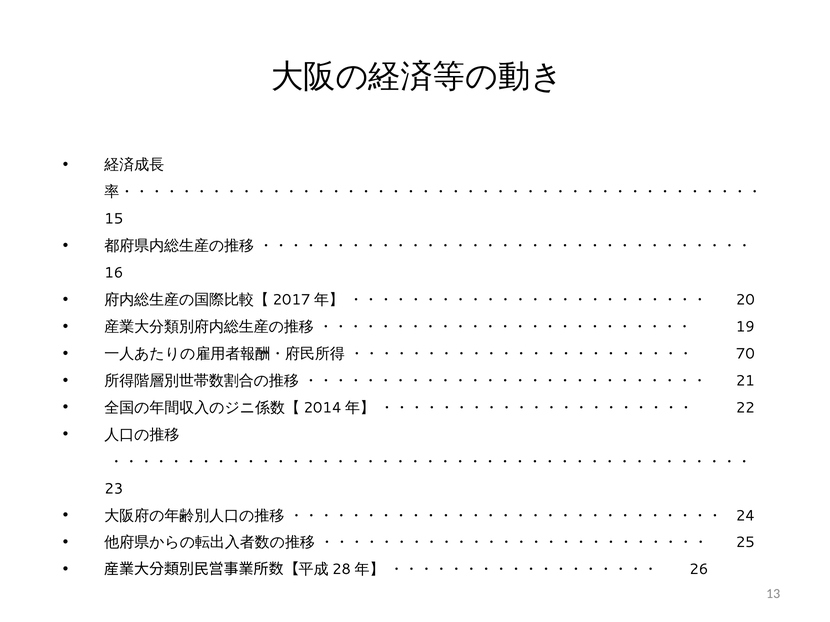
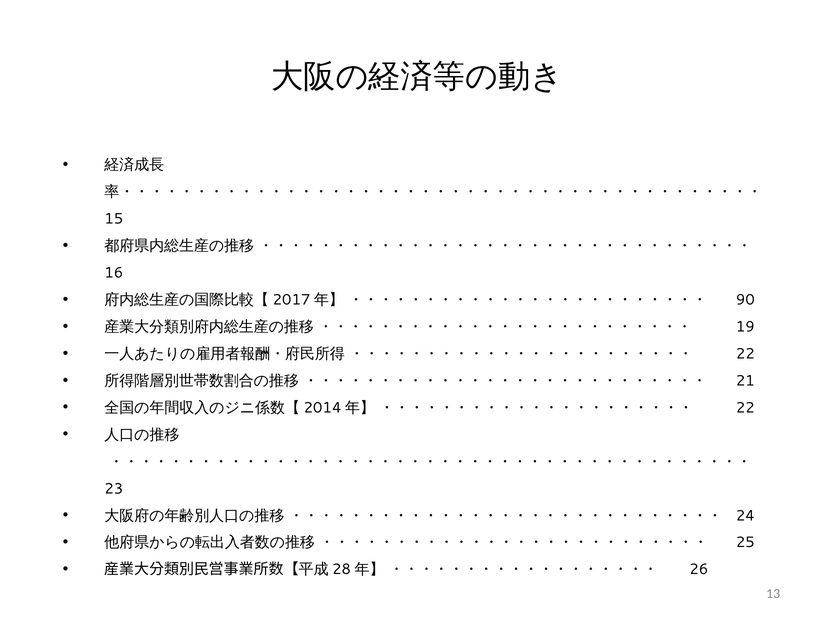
20: 20 -> 90
70 at (745, 354): 70 -> 22
